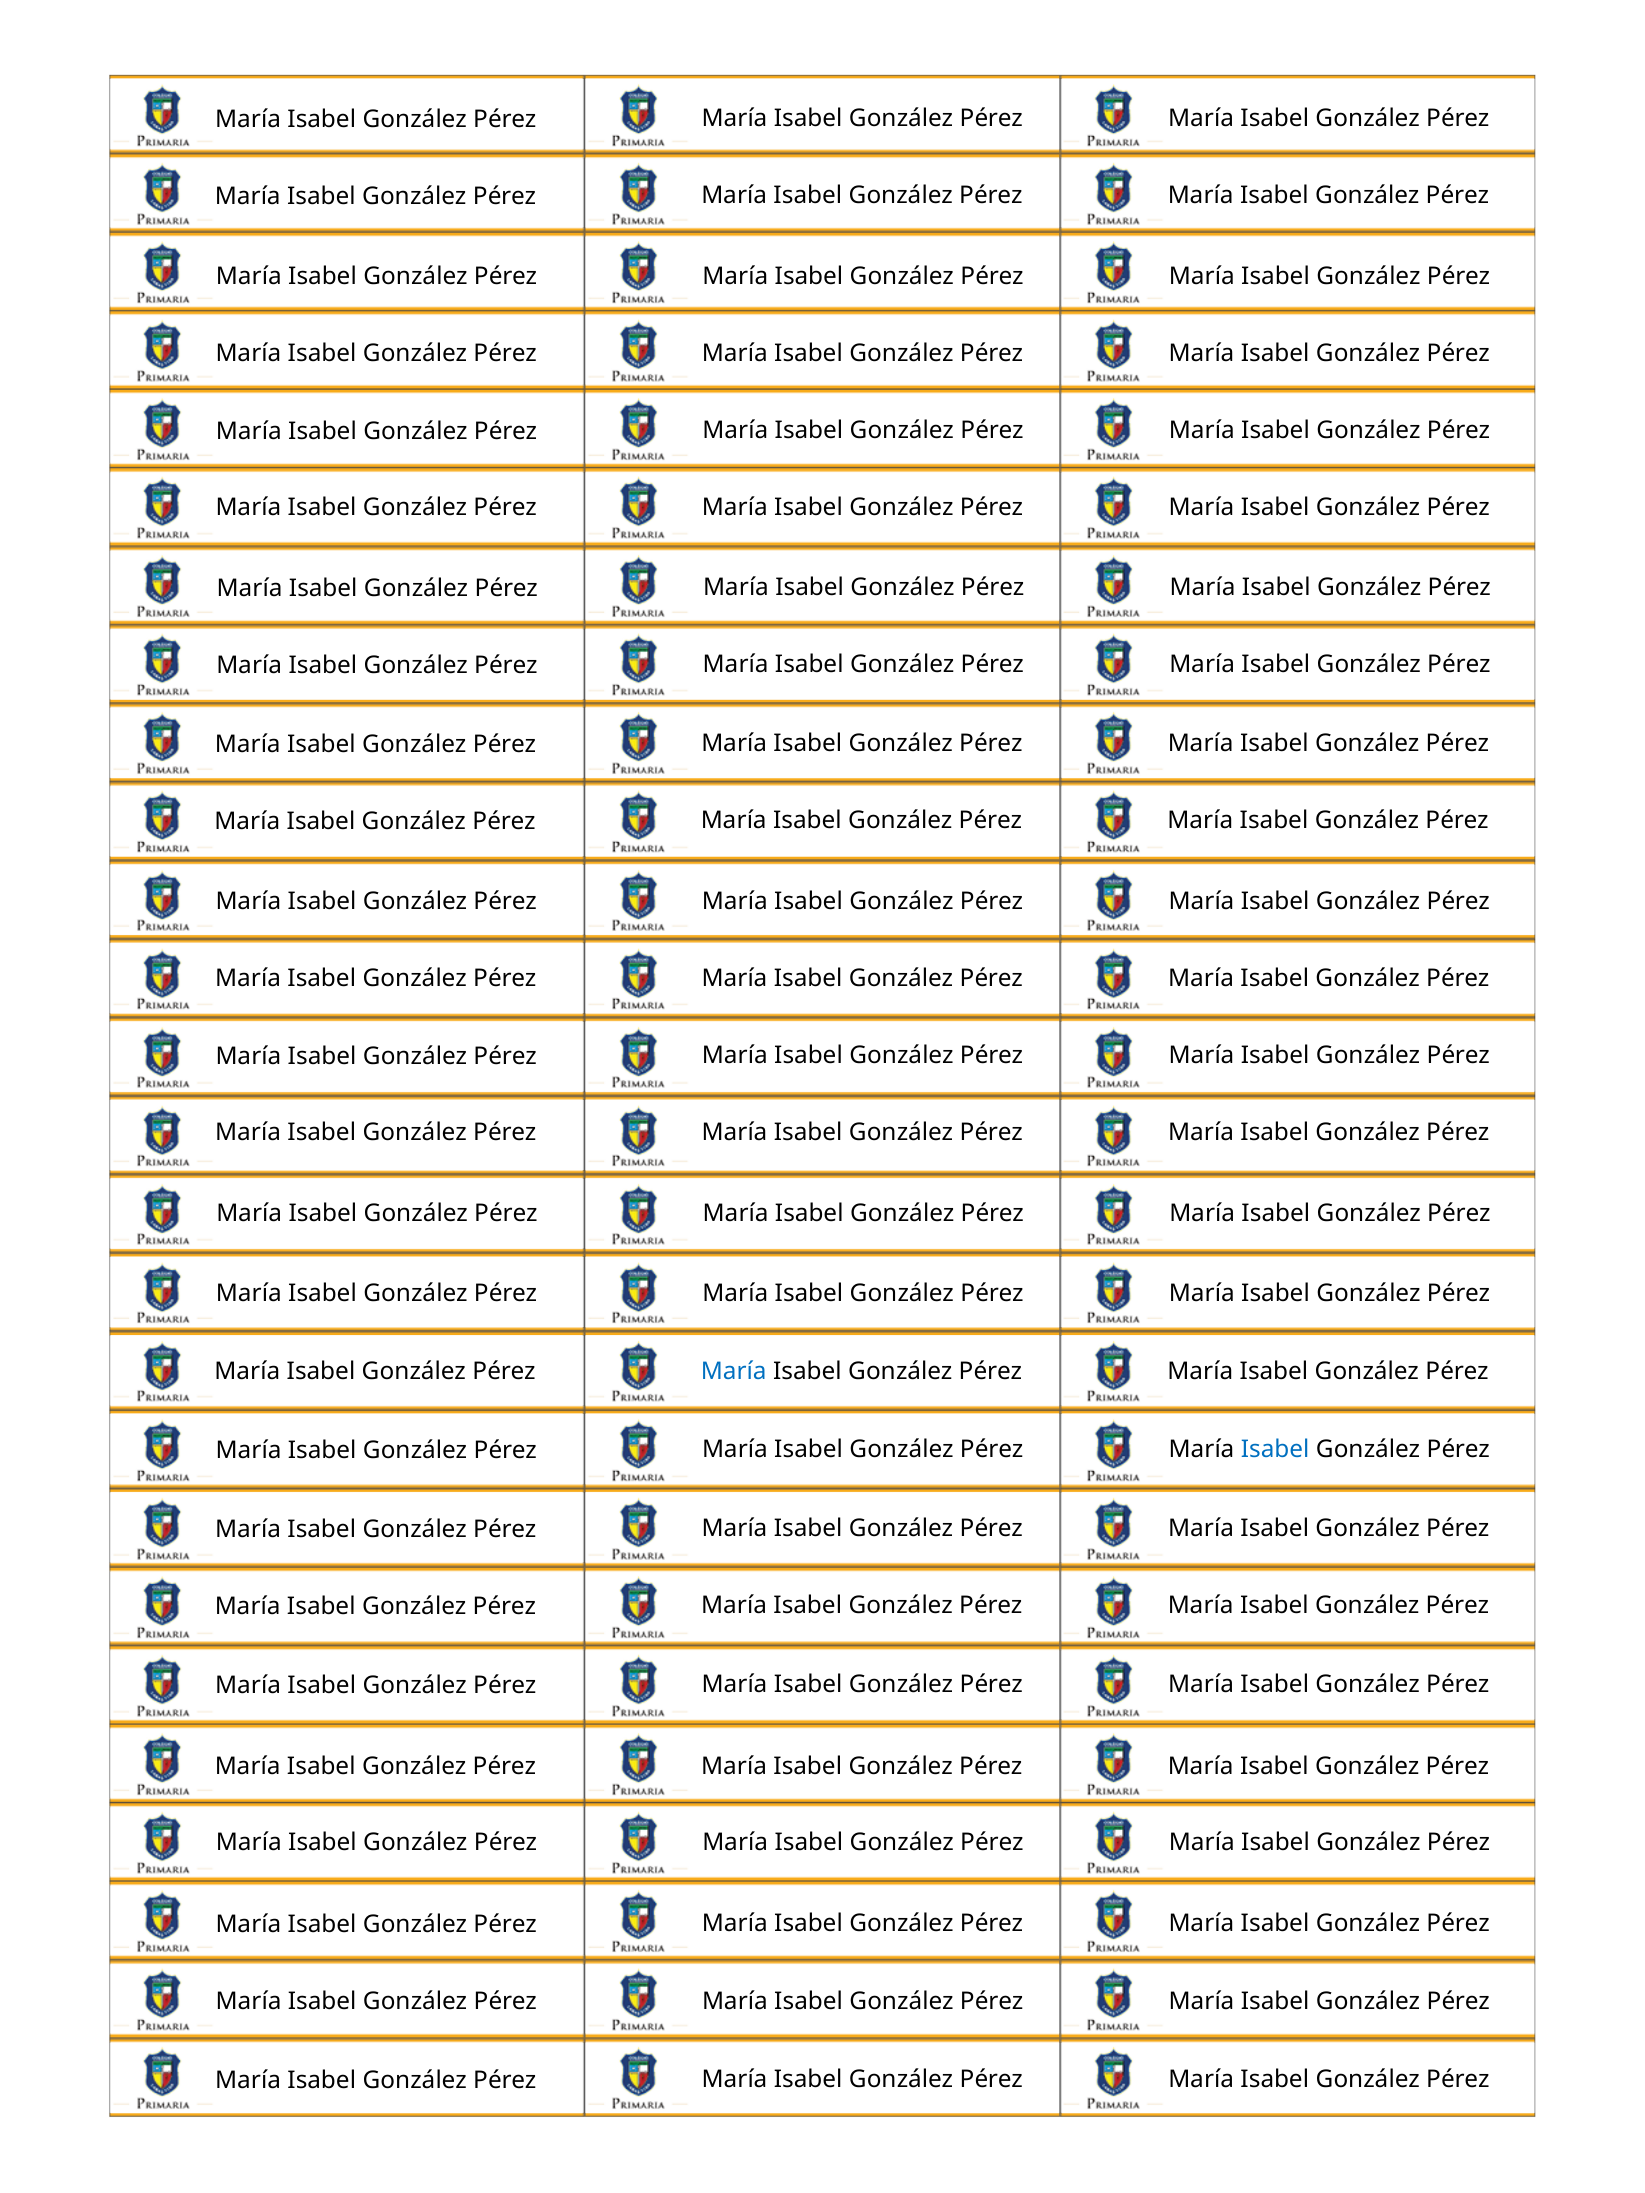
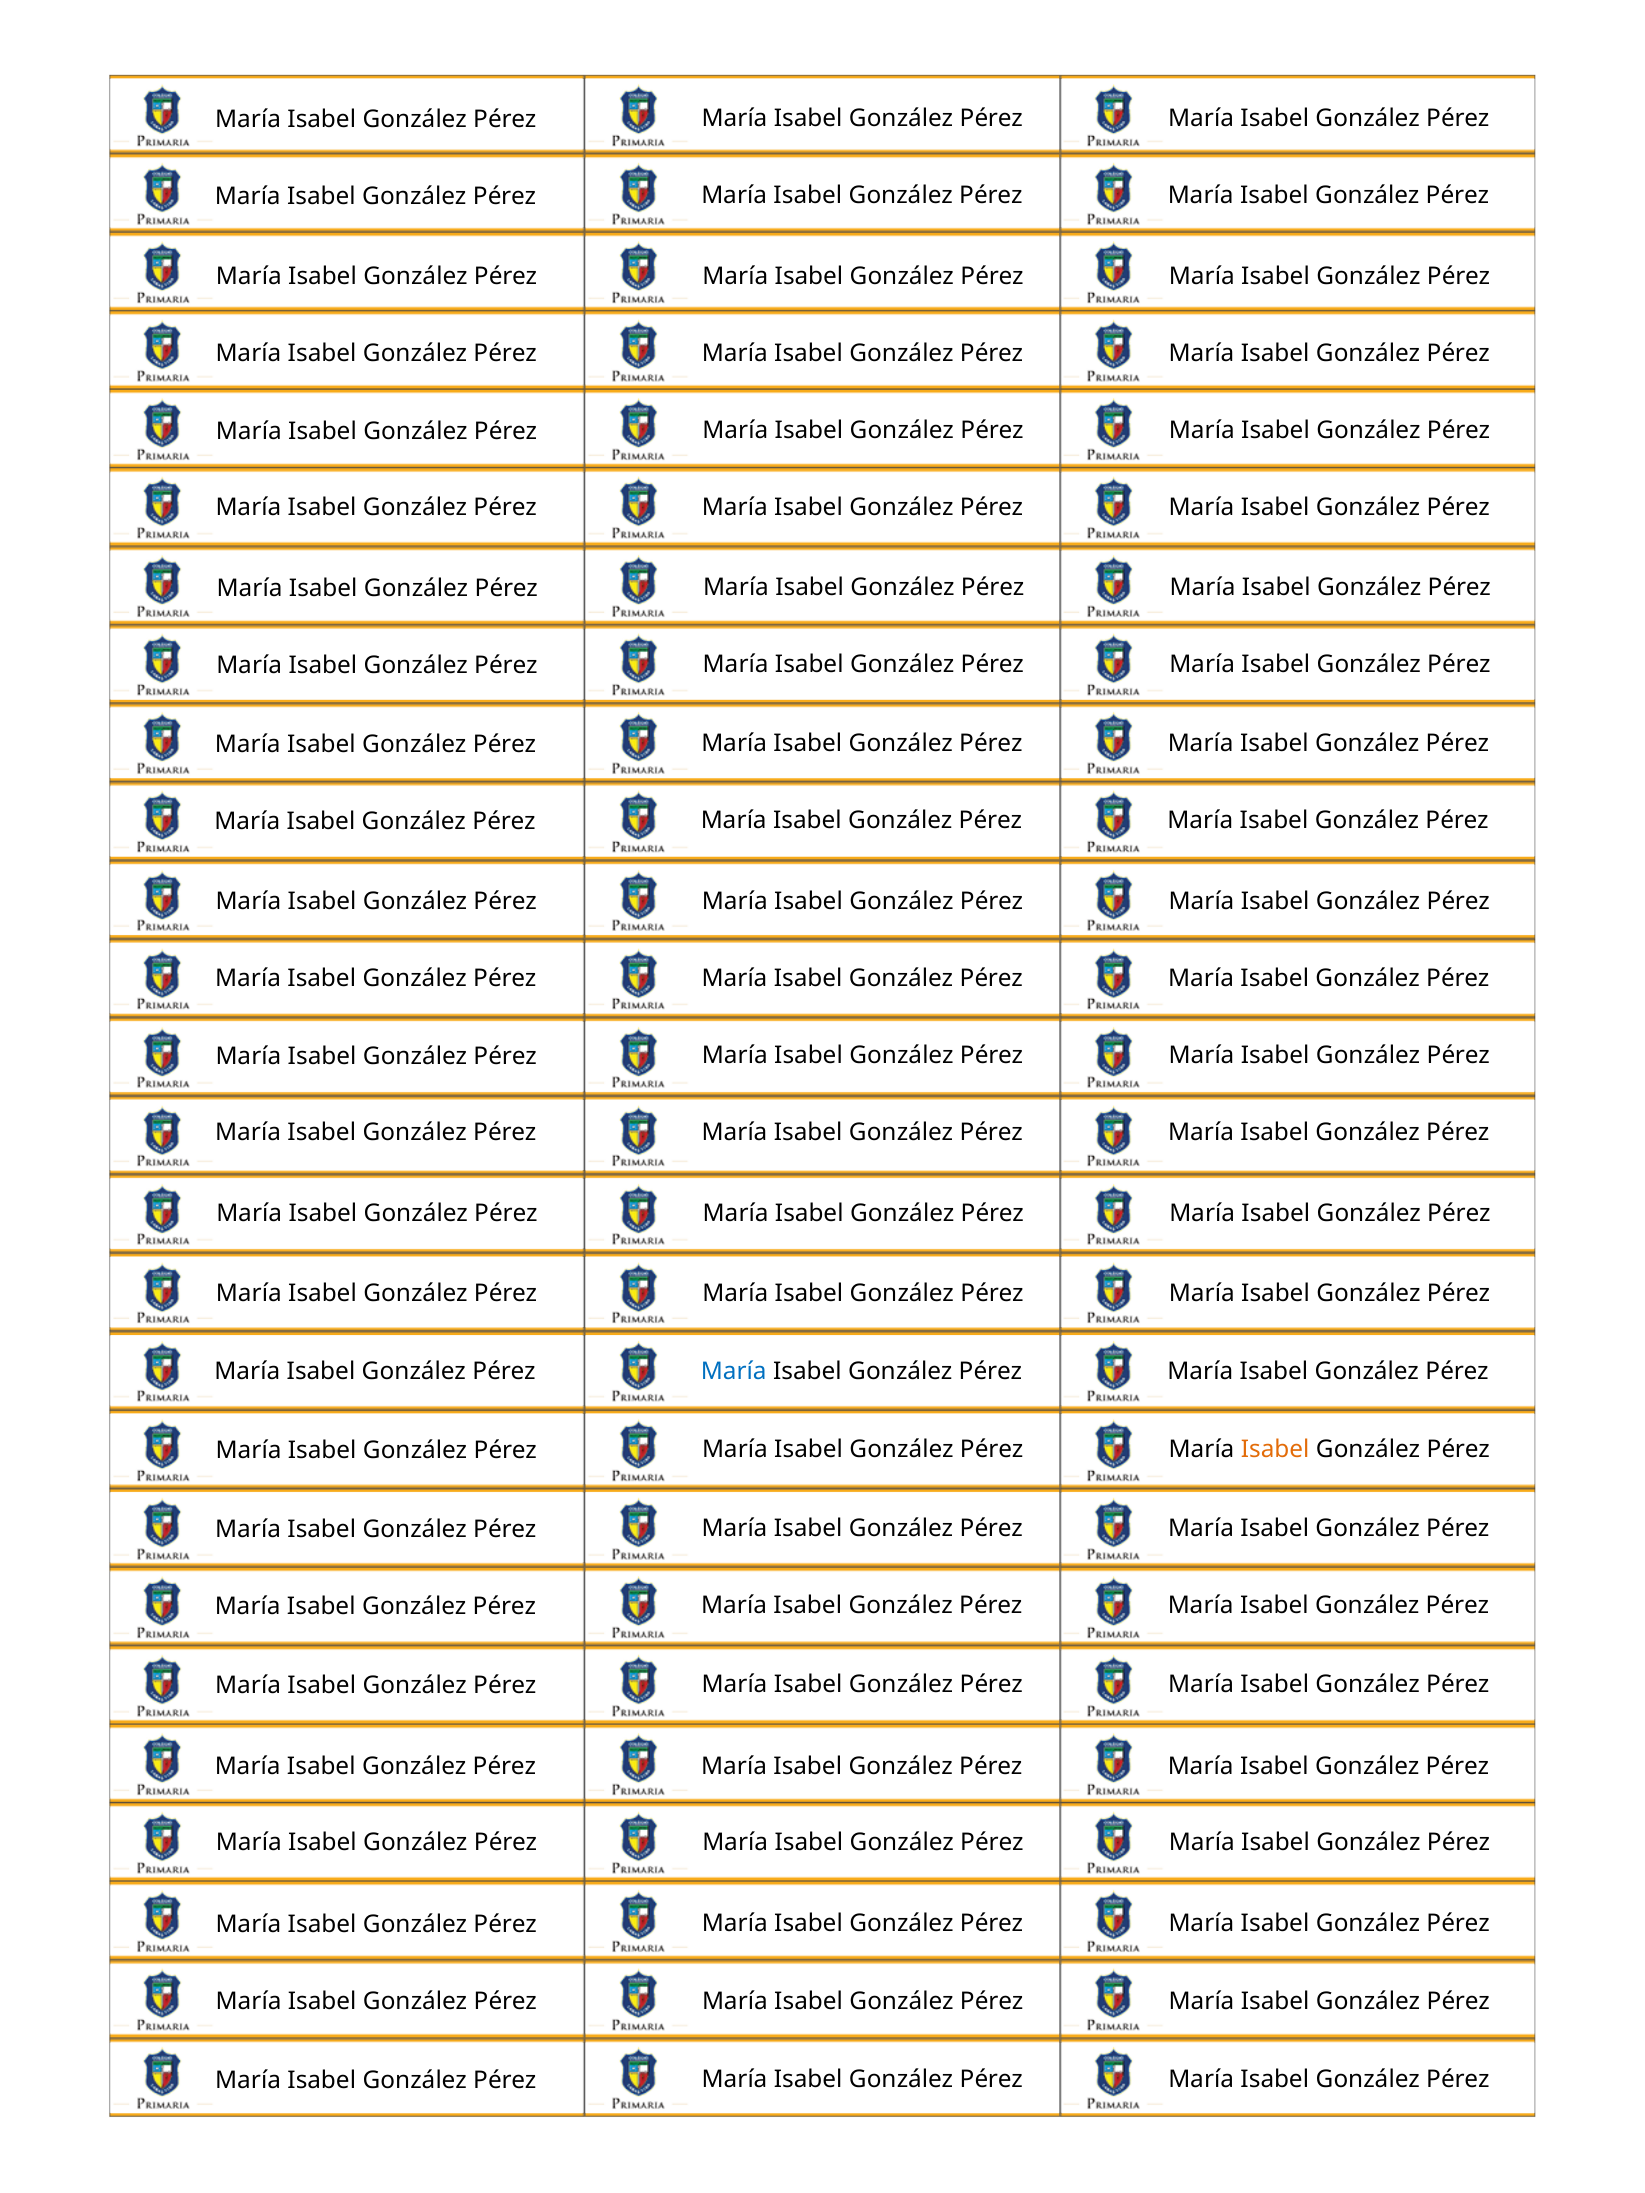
Isabel at (1275, 1450) colour: blue -> orange
